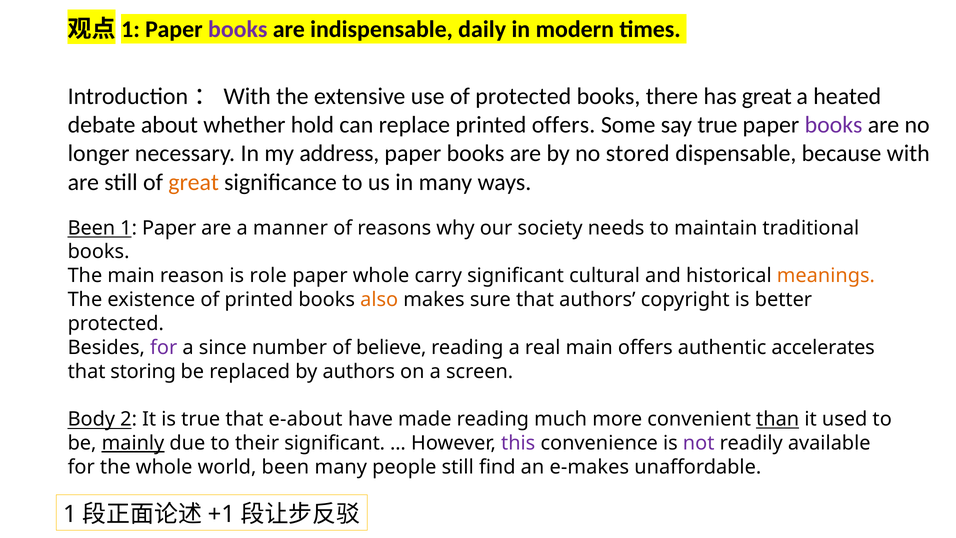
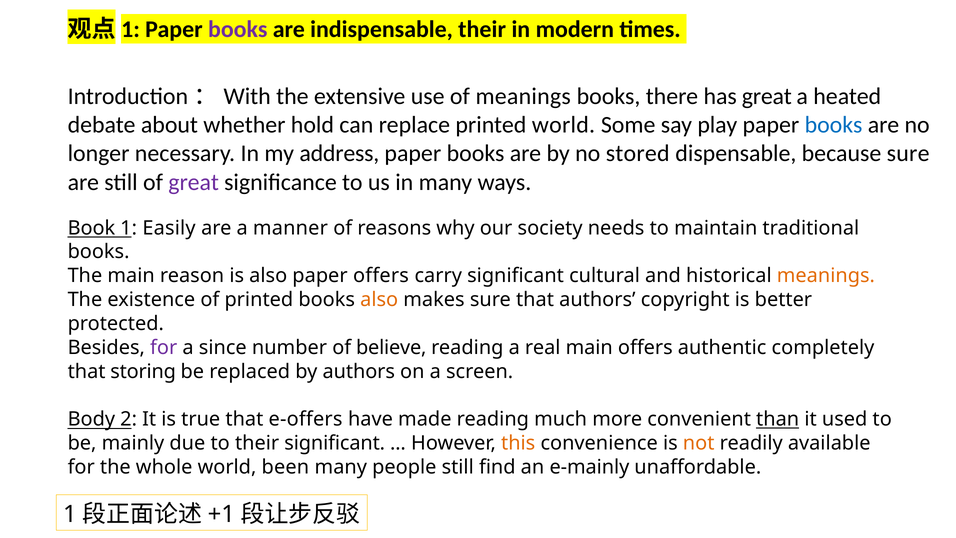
indispensable daily: daily -> their
of protected: protected -> meanings
printed offers: offers -> world
say true: true -> play
books at (834, 125) colour: purple -> blue
because with: with -> sure
great at (194, 182) colour: orange -> purple
Been at (91, 228): Been -> Book
1 Paper: Paper -> Easily
is role: role -> also
paper whole: whole -> offers
accelerates: accelerates -> completely
e-about: e-about -> e-offers
mainly underline: present -> none
this colour: purple -> orange
not colour: purple -> orange
e-makes: e-makes -> e-mainly
